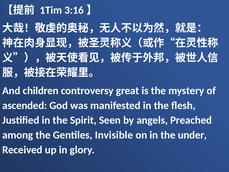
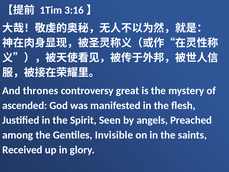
children: children -> thrones
under: under -> saints
